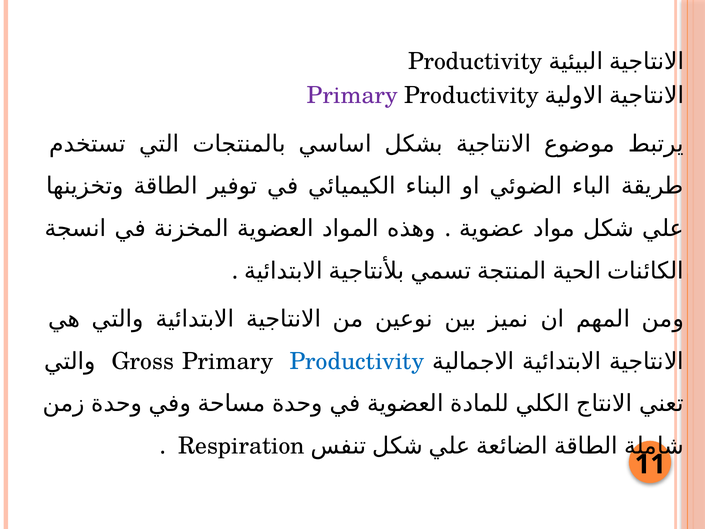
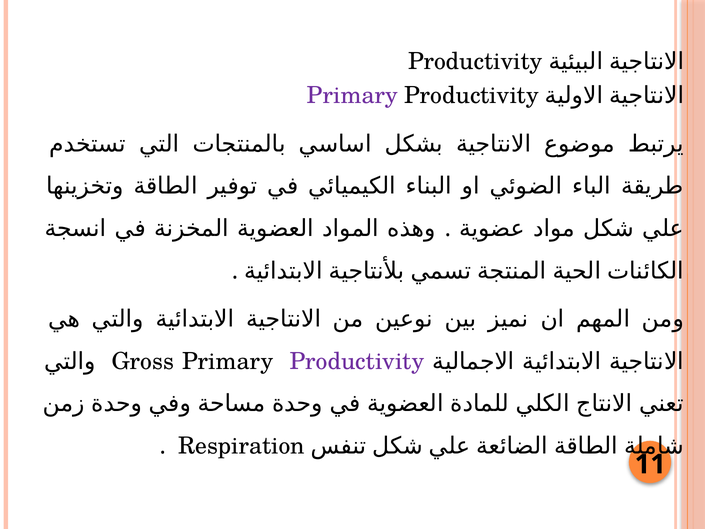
Productivity at (357, 361) colour: blue -> purple
